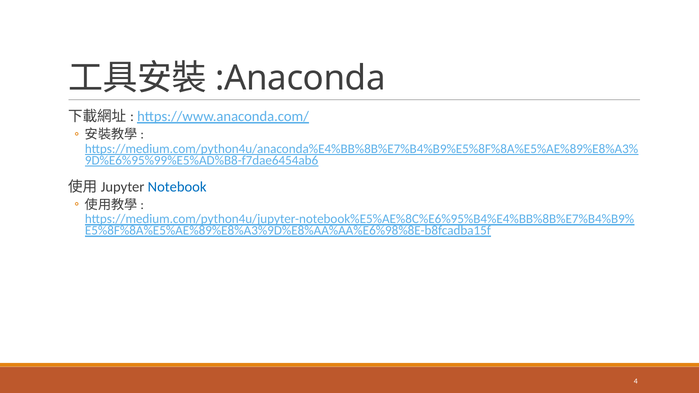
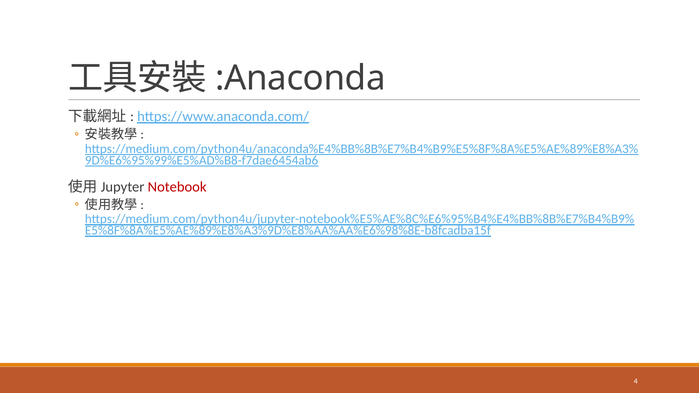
Notebook colour: blue -> red
